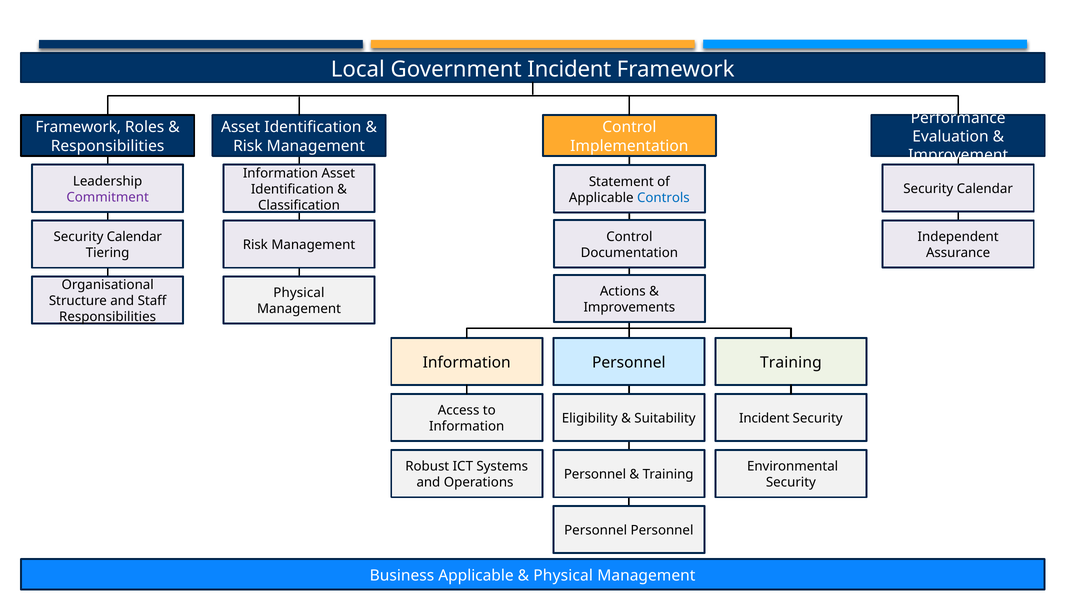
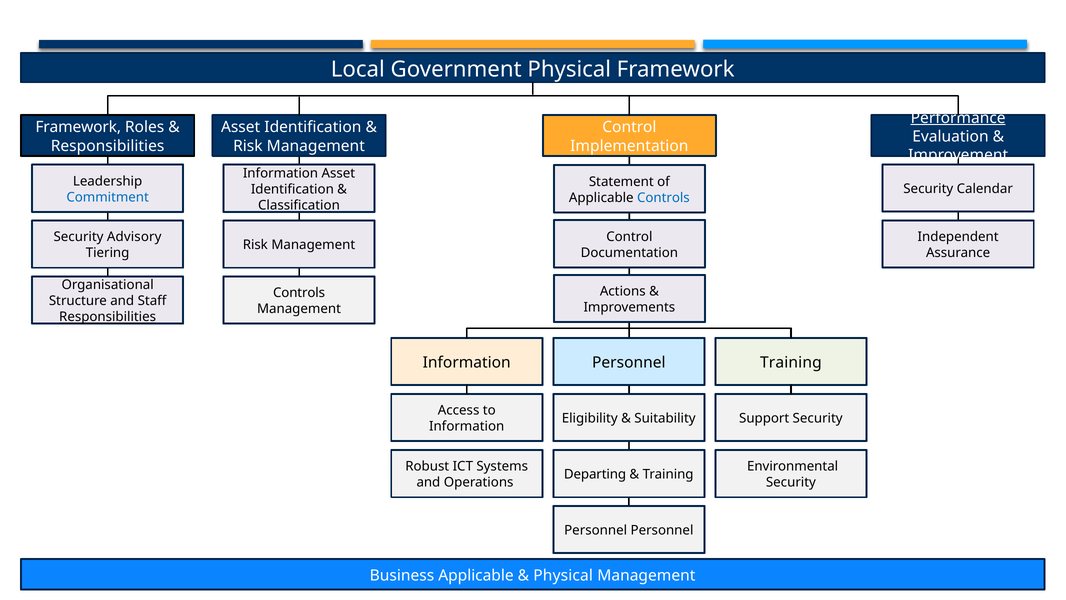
Government Incident: Incident -> Physical
Performance underline: none -> present
Commitment colour: purple -> blue
Calendar at (134, 237): Calendar -> Advisory
Physical at (299, 293): Physical -> Controls
Incident at (764, 418): Incident -> Support
Personnel at (595, 474): Personnel -> Departing
